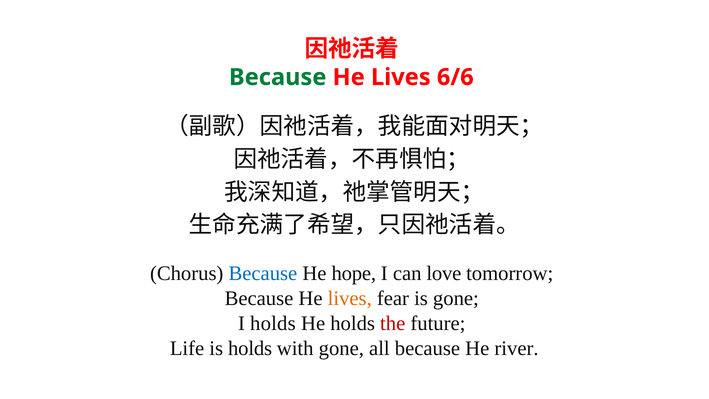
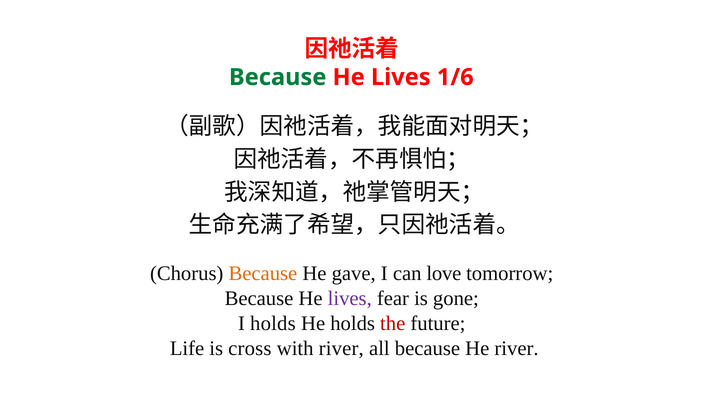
6/6: 6/6 -> 1/6
Because at (263, 274) colour: blue -> orange
hope: hope -> gave
lives at (350, 298) colour: orange -> purple
is holds: holds -> cross
with gone: gone -> river
